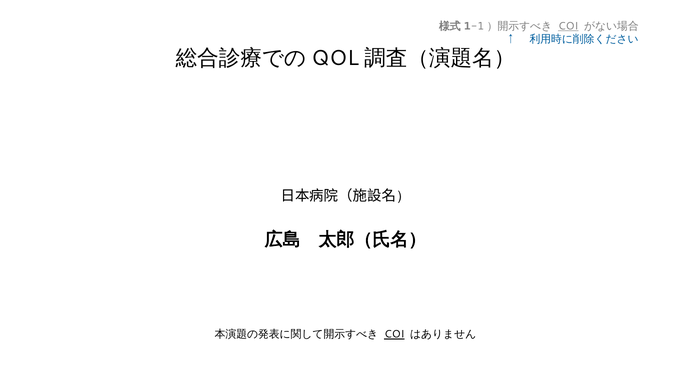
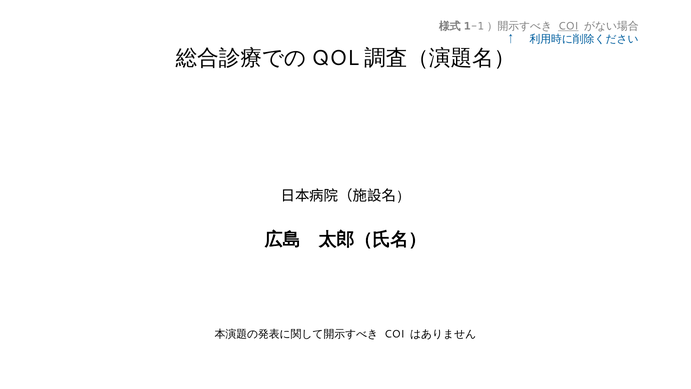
COI at (394, 334) underline: present -> none
